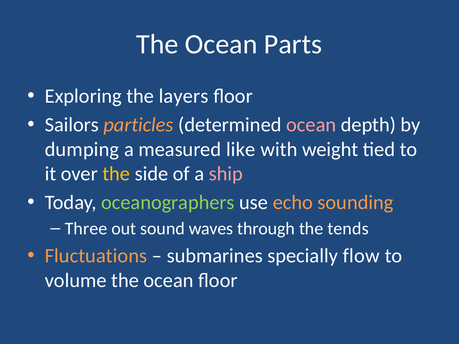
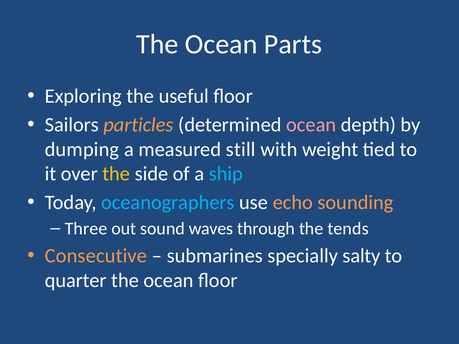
layers: layers -> useful
like: like -> still
ship colour: pink -> light blue
oceanographers colour: light green -> light blue
Fluctuations: Fluctuations -> Consecutive
flow: flow -> salty
volume: volume -> quarter
